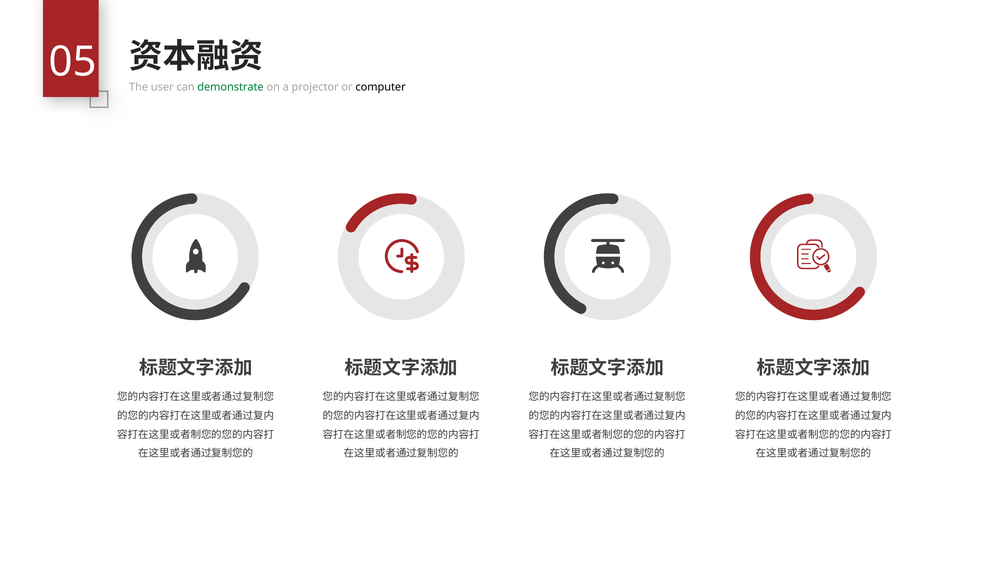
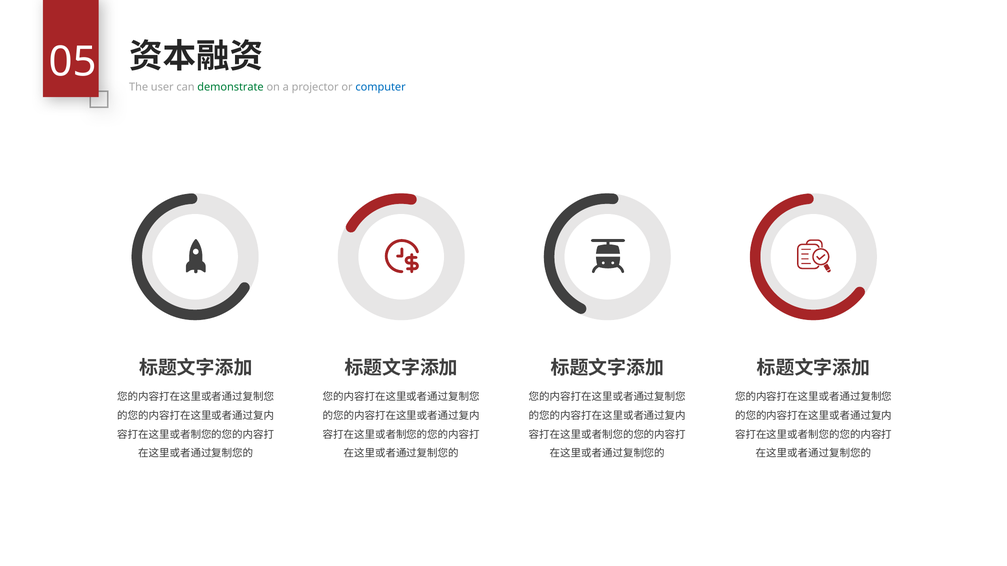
computer colour: black -> blue
